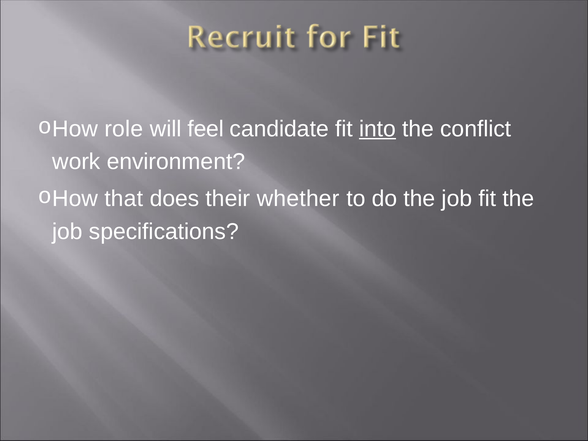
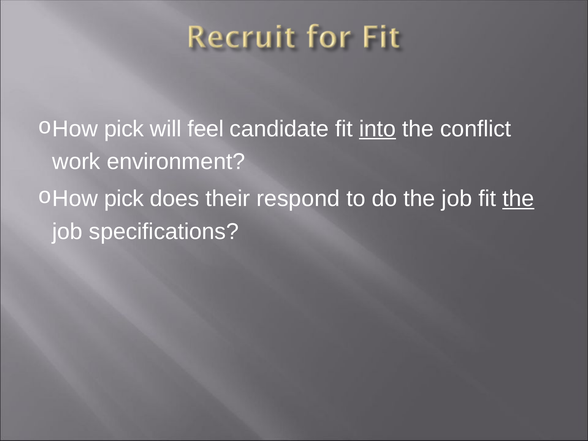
role at (124, 129): role -> pick
that at (124, 199): that -> pick
whether: whether -> respond
the at (518, 199) underline: none -> present
